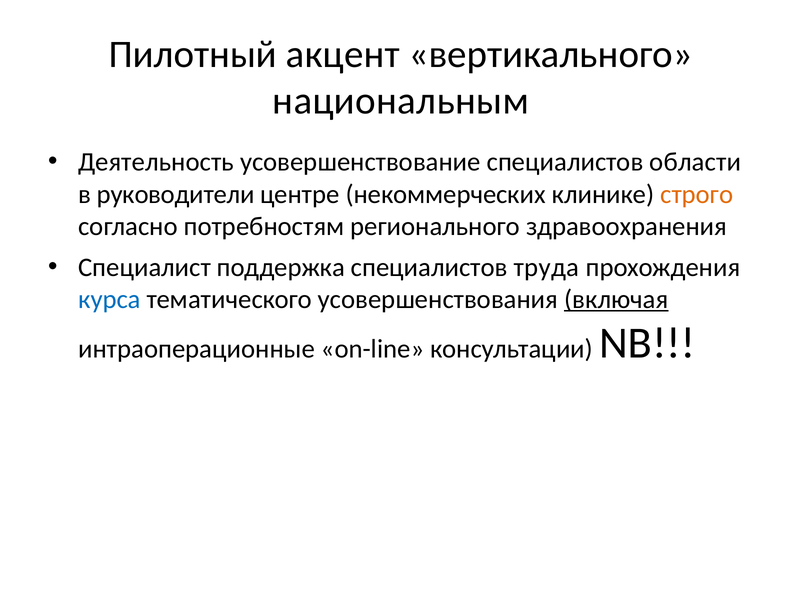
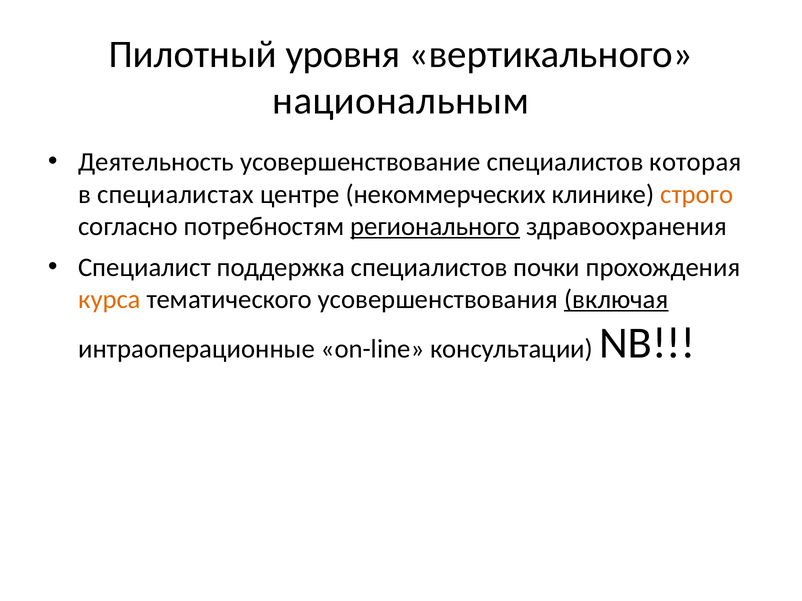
акцент: акцент -> уровня
области: области -> которая
руководители: руководители -> специалистах
регионального underline: none -> present
труда: труда -> почки
курса colour: blue -> orange
